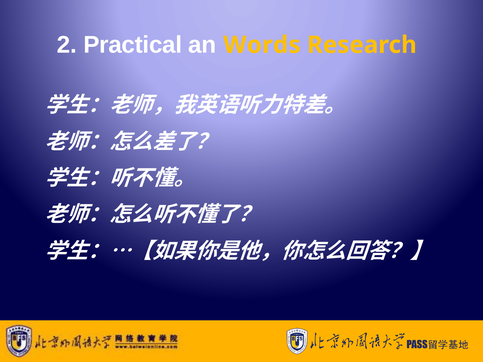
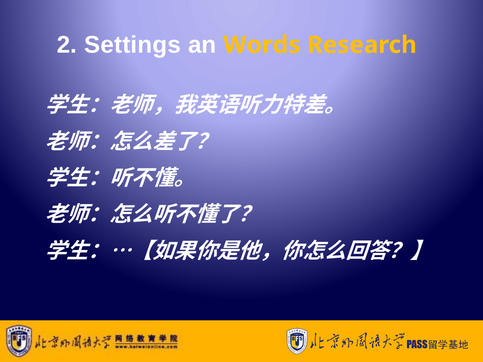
Practical: Practical -> Settings
